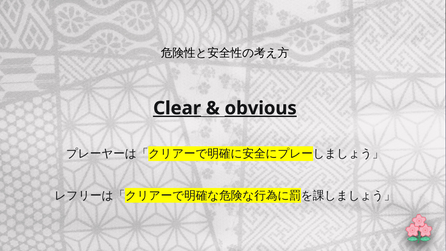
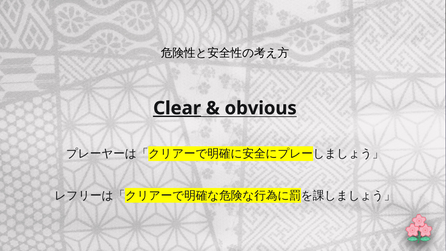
obvious underline: present -> none
